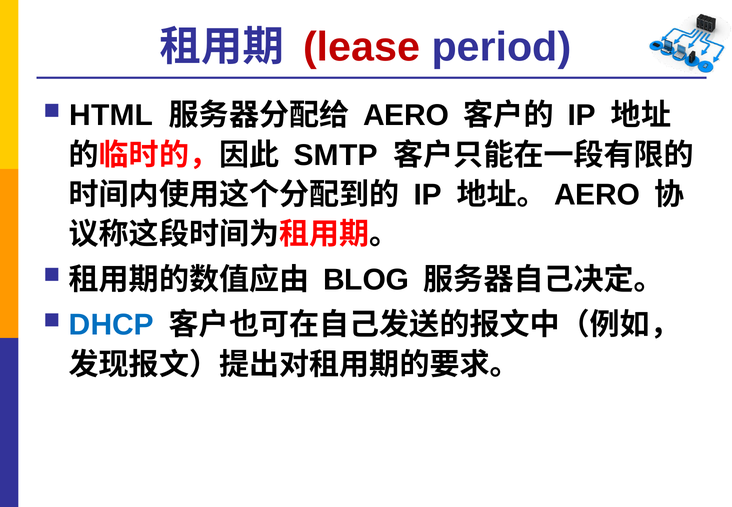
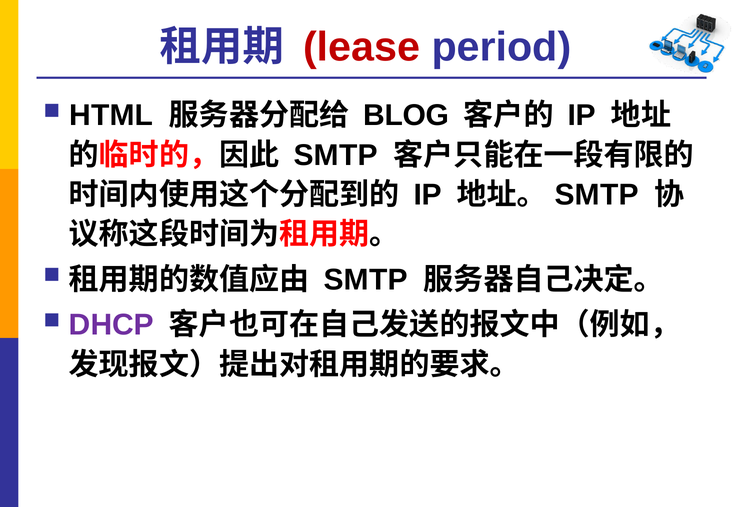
AERO at (406, 115): AERO -> BLOG
AERO at (597, 195): AERO -> SMTP
BLOG at (366, 280): BLOG -> SMTP
DHCP colour: blue -> purple
